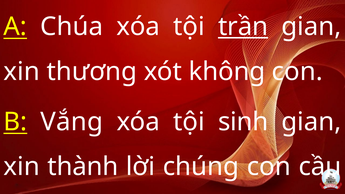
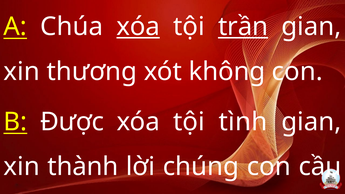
xóa at (138, 27) underline: none -> present
Vắng: Vắng -> Được
sinh: sinh -> tình
